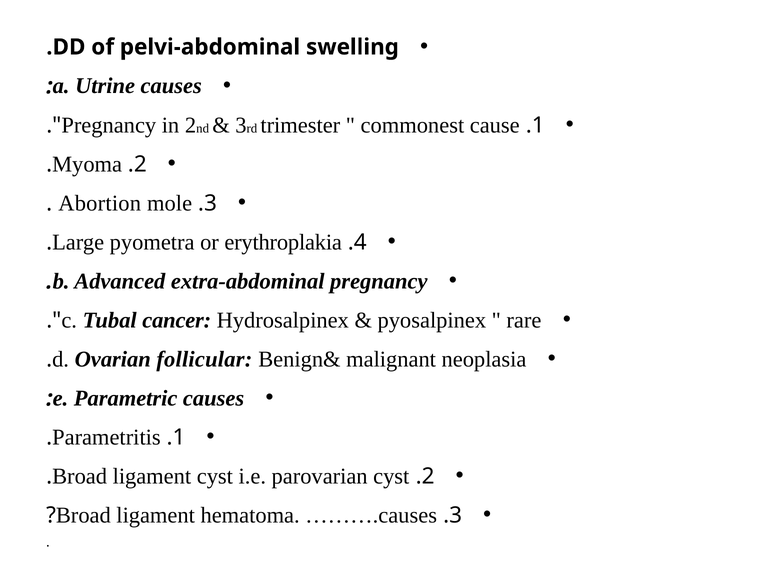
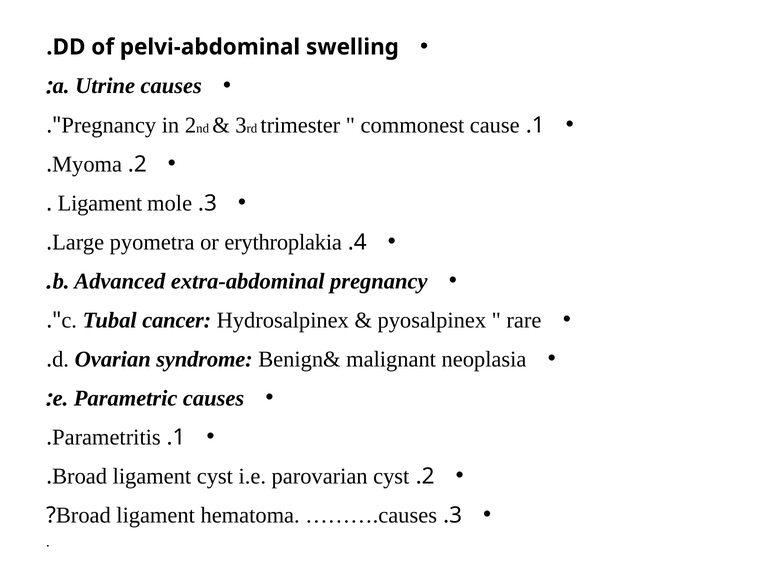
Abortion at (100, 203): Abortion -> Ligament
follicular: follicular -> syndrome
